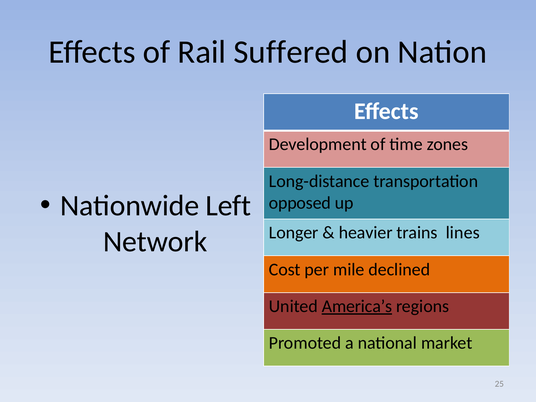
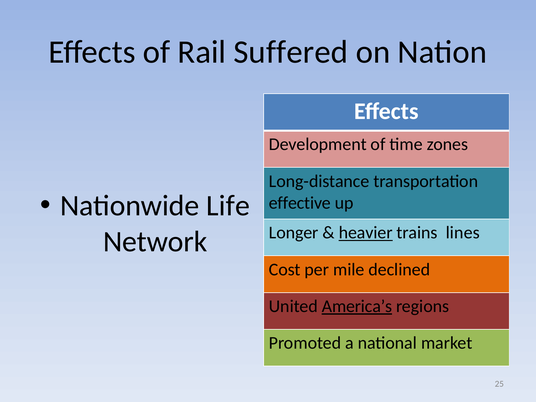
Left: Left -> Life
opposed: opposed -> effective
heavier underline: none -> present
